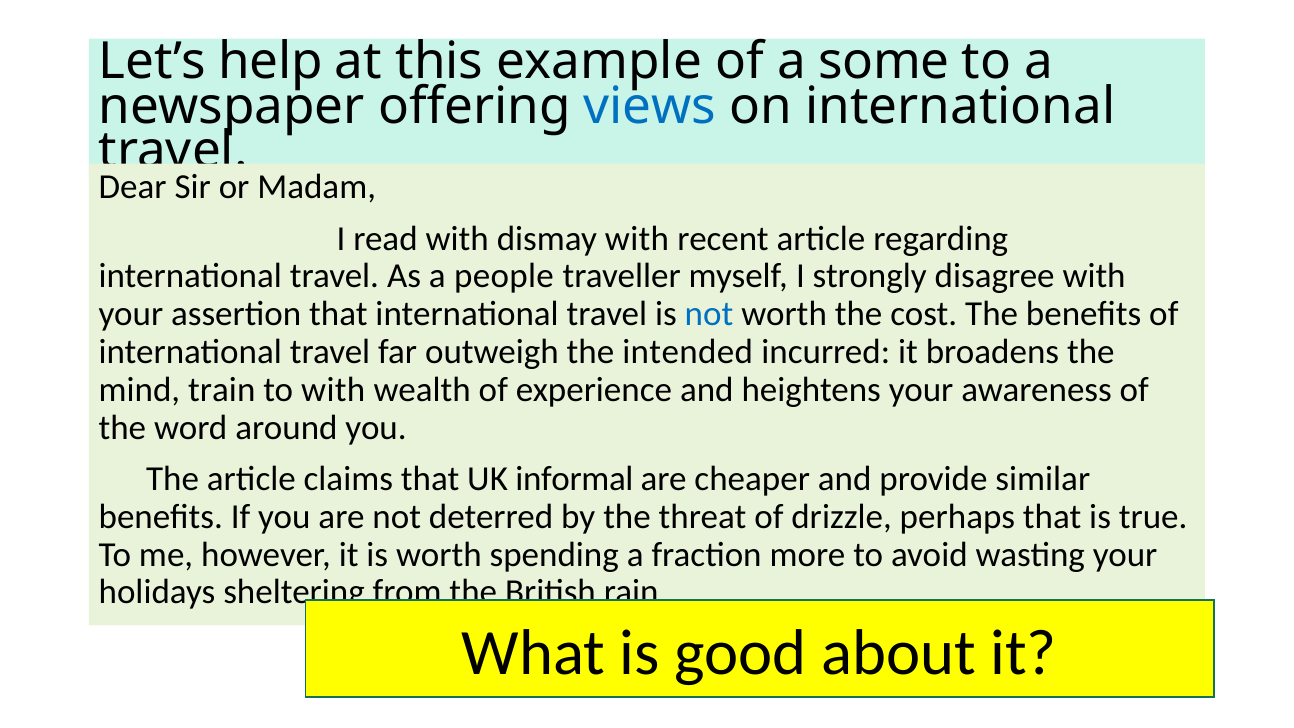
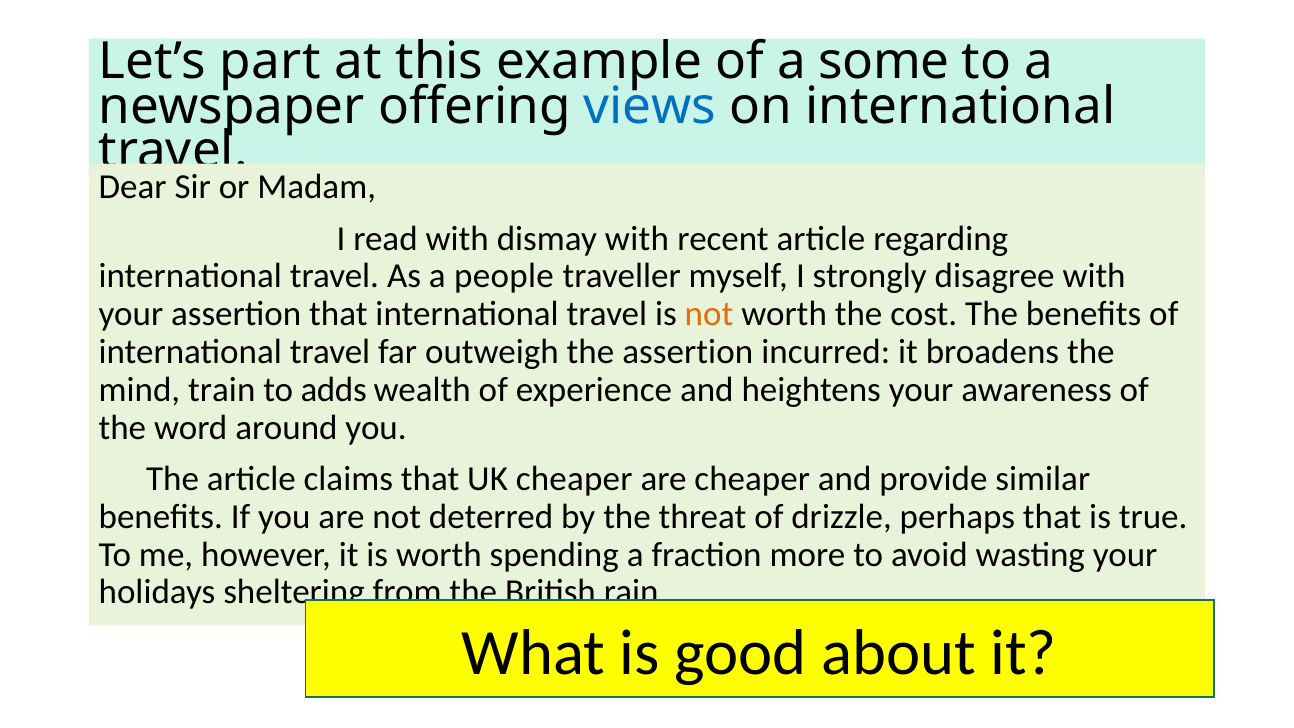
help: help -> part
not at (709, 314) colour: blue -> orange
the intended: intended -> assertion
to with: with -> adds
UK informal: informal -> cheaper
